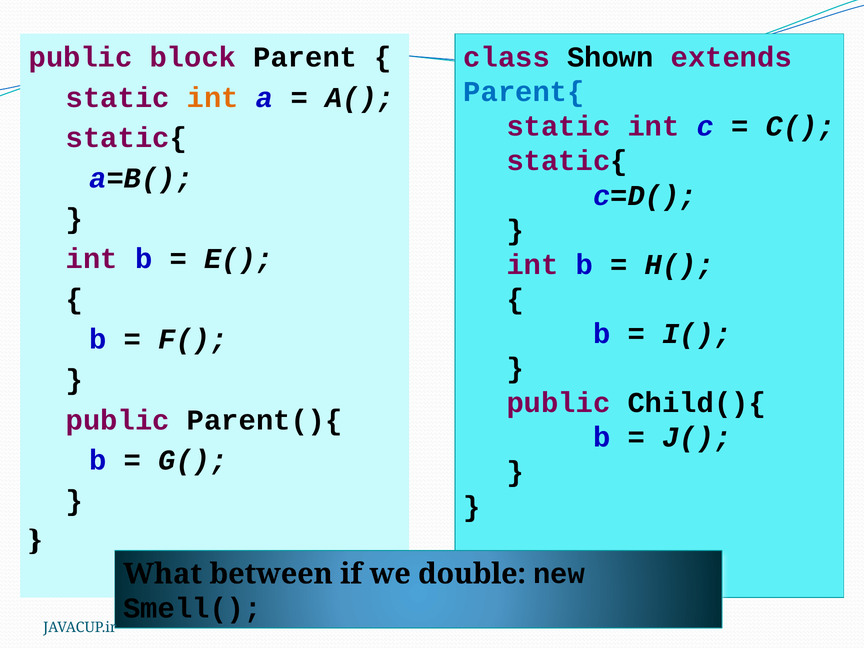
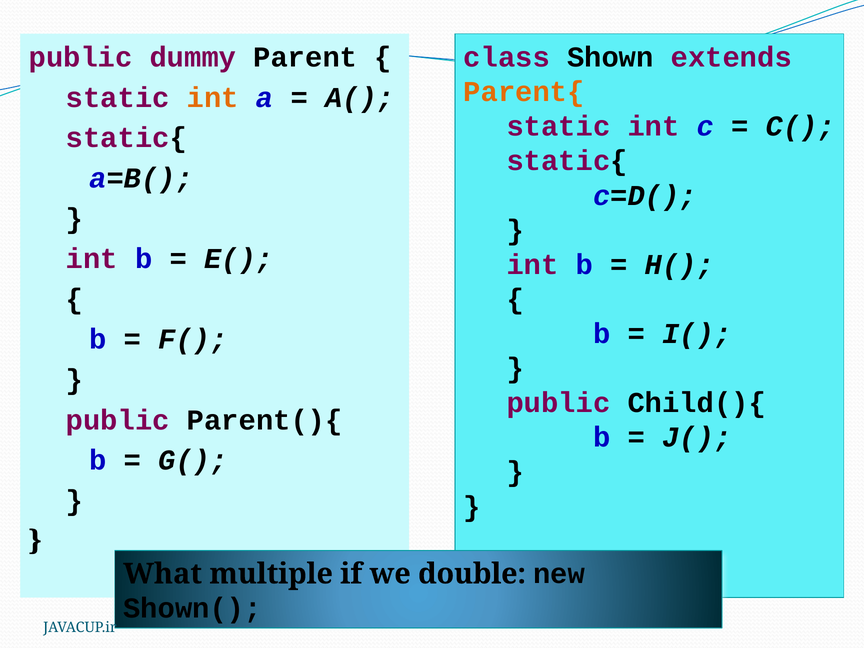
block: block -> dummy
Parent{ colour: blue -> orange
between: between -> multiple
Smell(: Smell( -> Shown(
